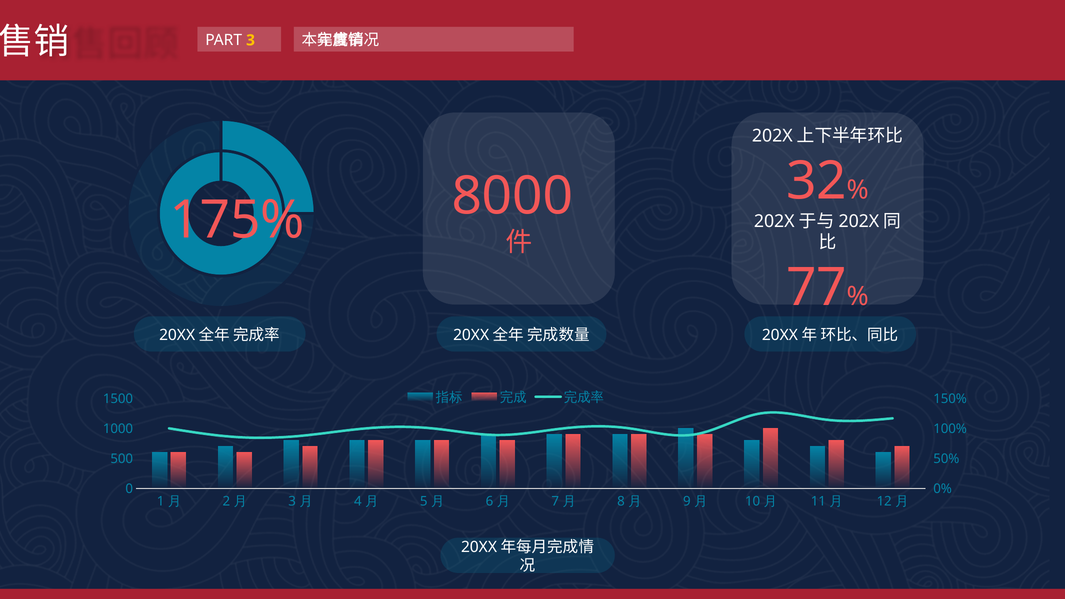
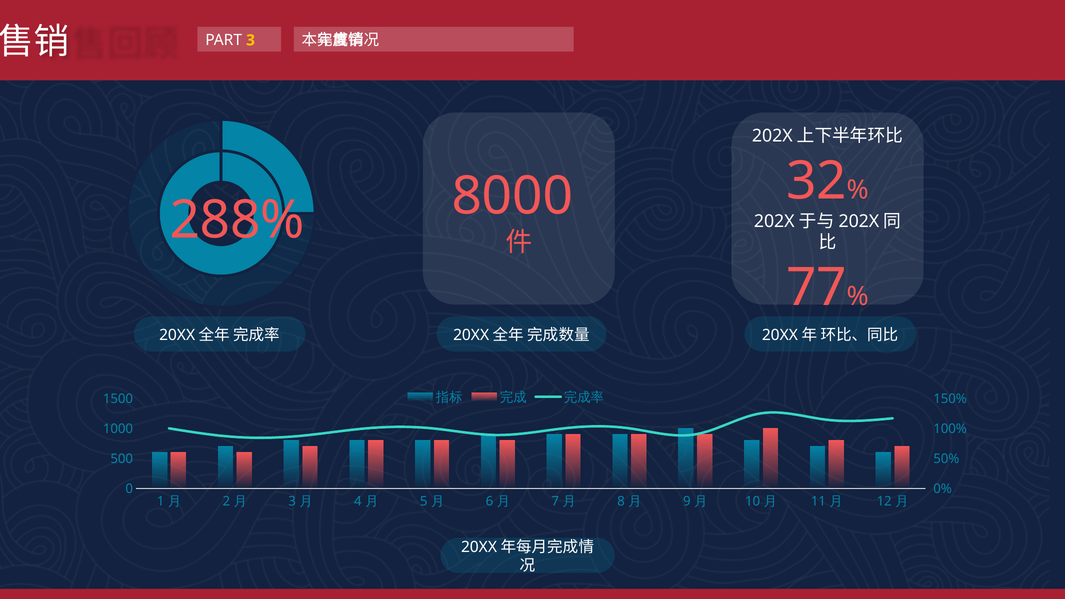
175%: 175% -> 288%
